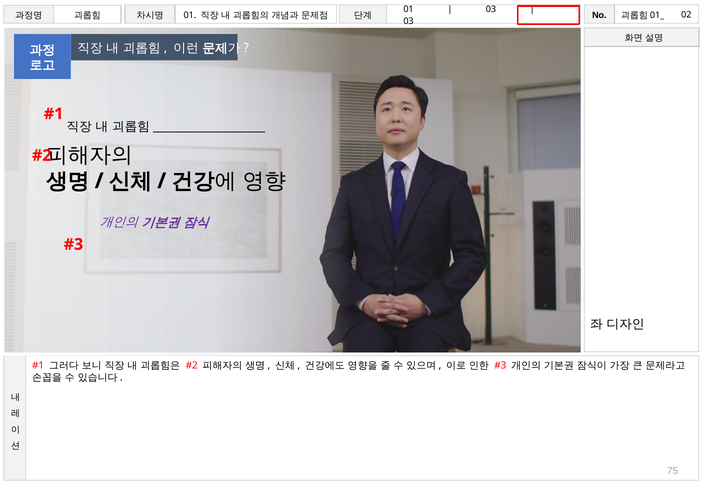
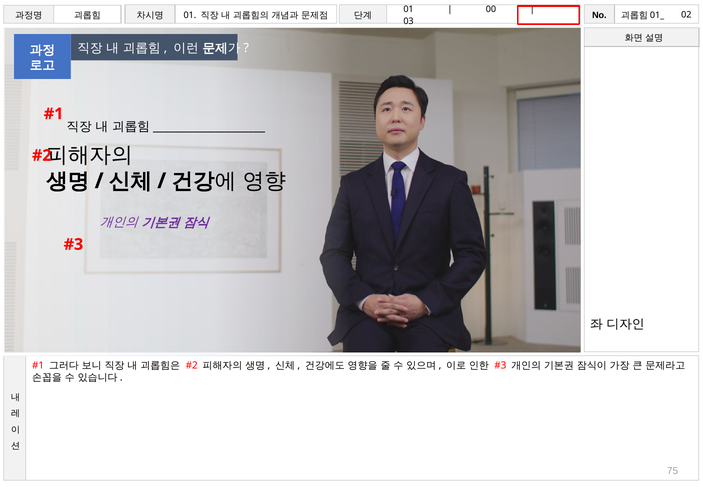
03 at (491, 9): 03 -> 00
